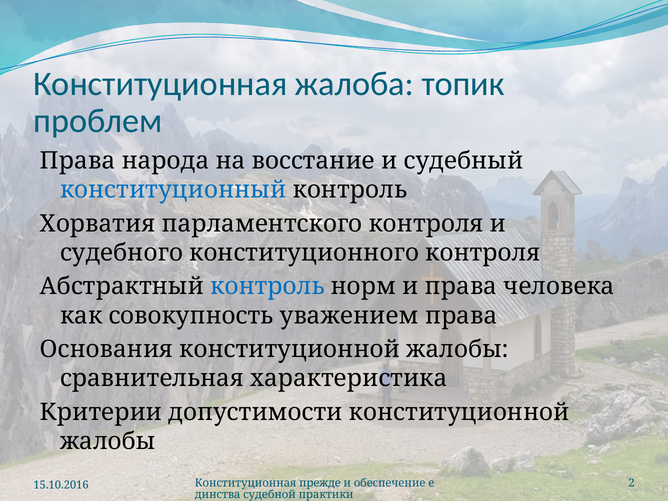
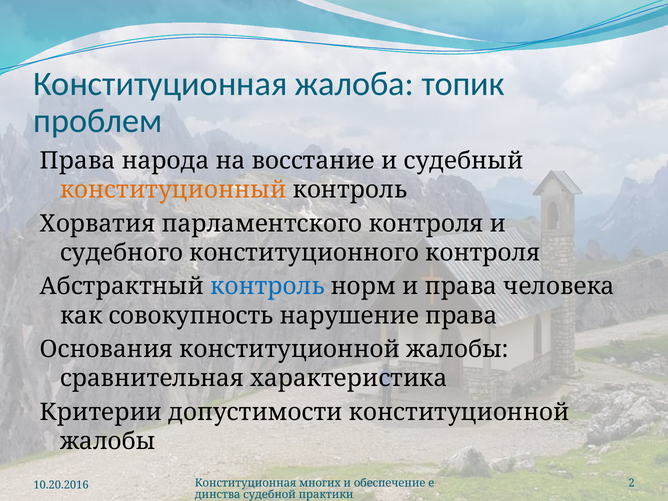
конституционный colour: blue -> orange
уважением: уважением -> нарушение
прежде: прежде -> многих
15.10.2016: 15.10.2016 -> 10.20.2016
